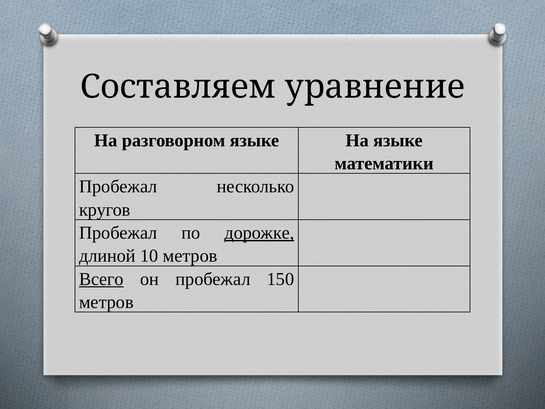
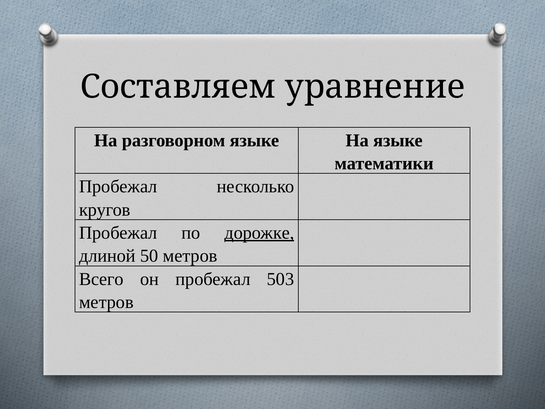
10: 10 -> 50
Всего underline: present -> none
150: 150 -> 503
